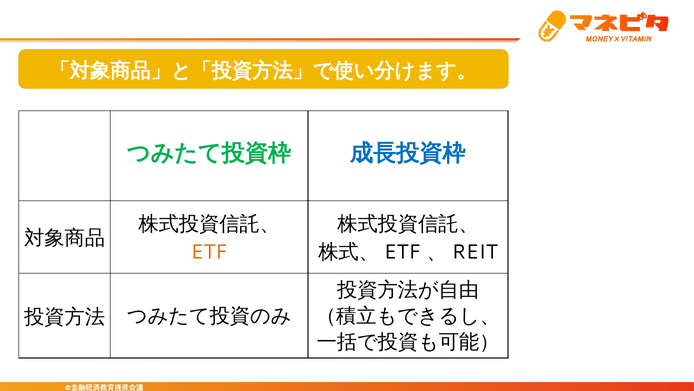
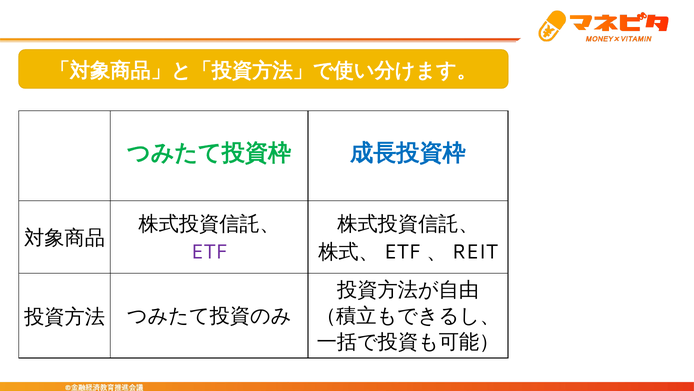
ETF colour: orange -> purple
